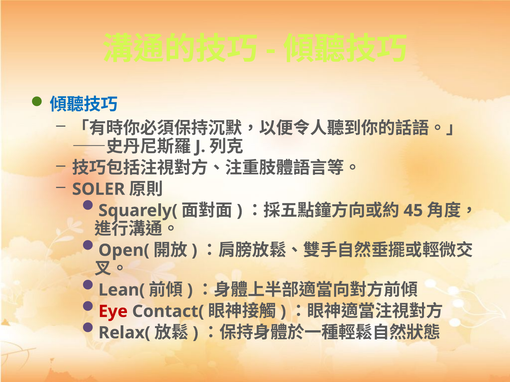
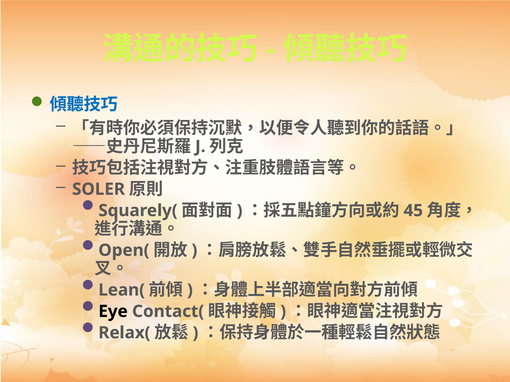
Eye colour: red -> black
